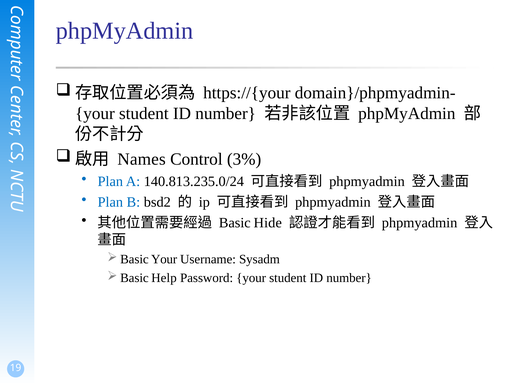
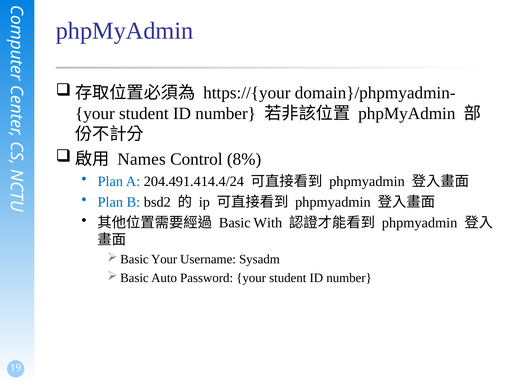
3%: 3% -> 8%
140.813.235.0/24: 140.813.235.0/24 -> 204.491.414.4/24
Hide: Hide -> With
Help: Help -> Auto
